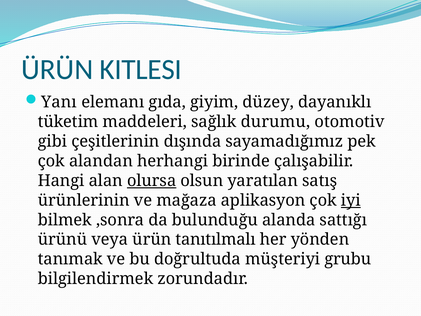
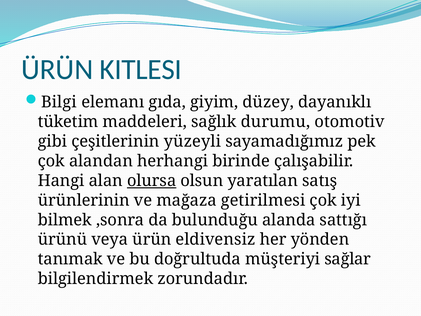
Yanı: Yanı -> Bilgi
dışında: dışında -> yüzeyli
aplikasyon: aplikasyon -> getirilmesi
iyi underline: present -> none
tanıtılmalı: tanıtılmalı -> eldivensiz
grubu: grubu -> sağlar
